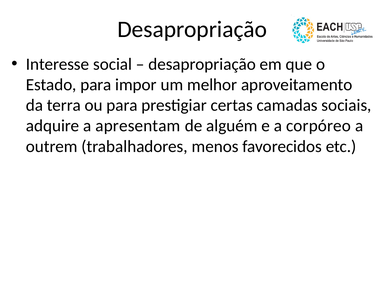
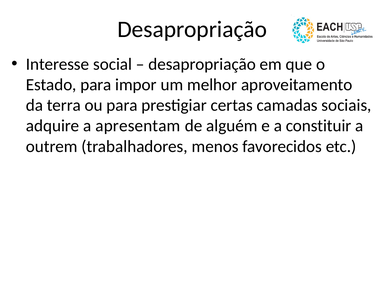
corpóreo: corpóreo -> constituir
